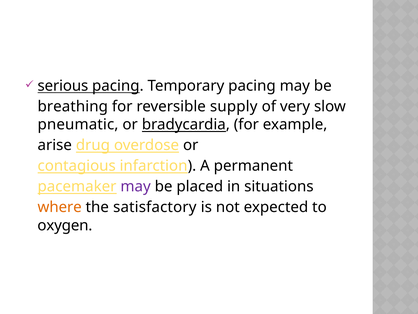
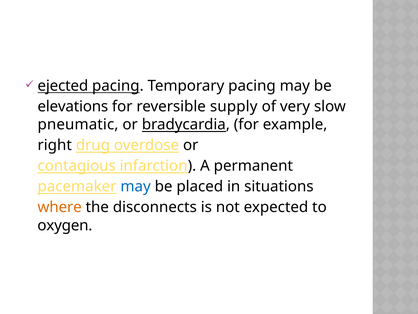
serious: serious -> ejected
breathing: breathing -> elevations
arise: arise -> right
may at (136, 186) colour: purple -> blue
satisfactory: satisfactory -> disconnects
